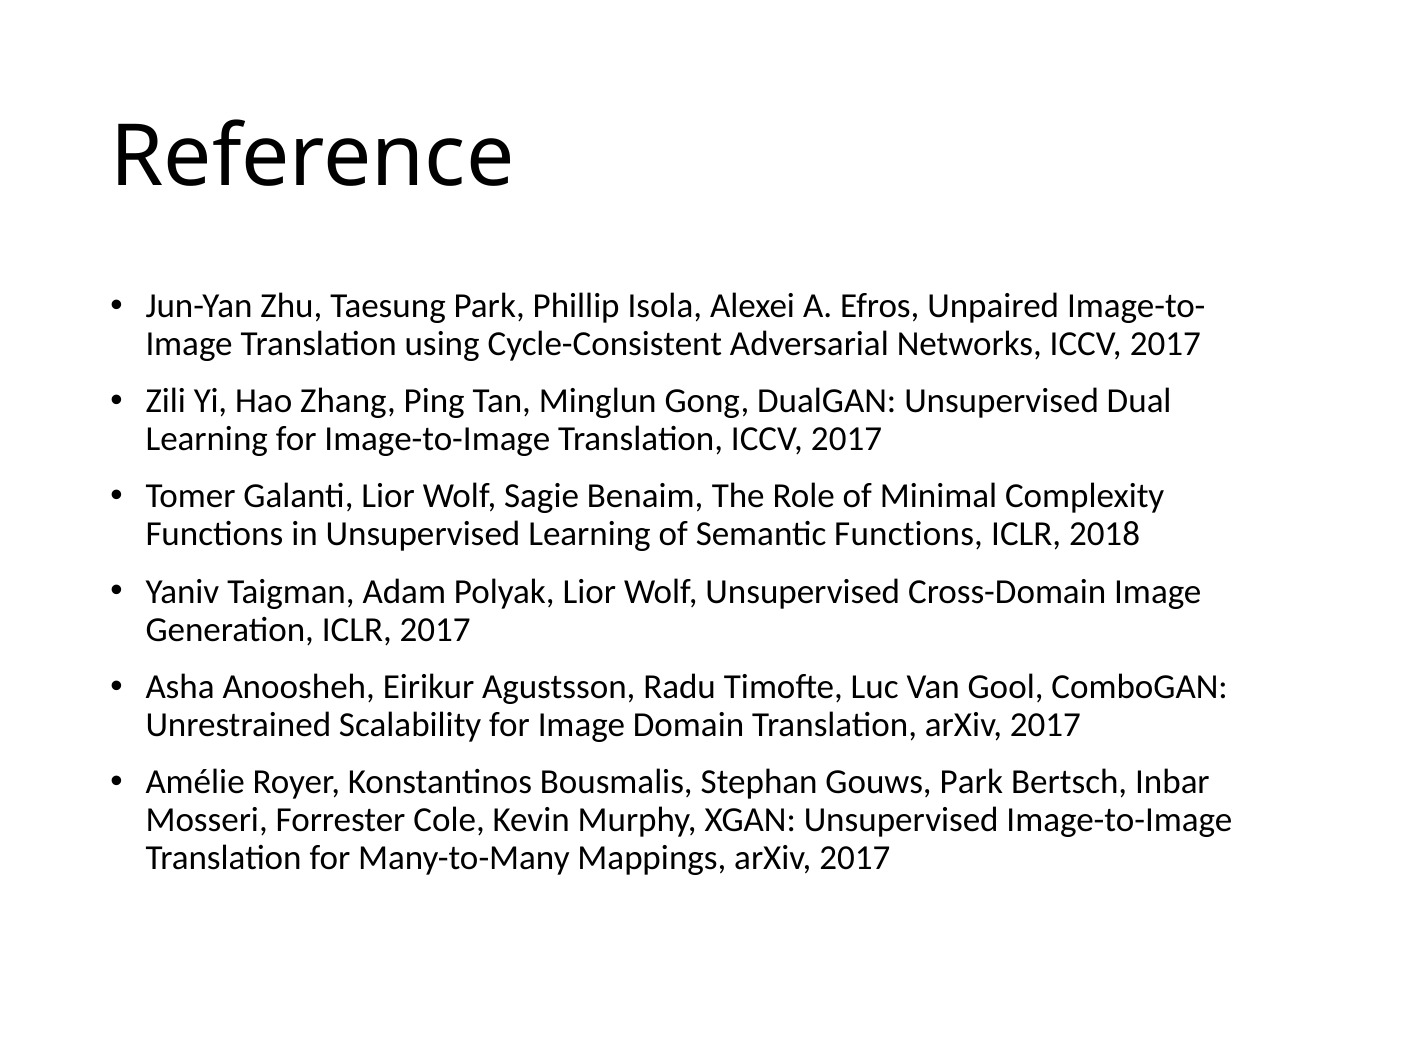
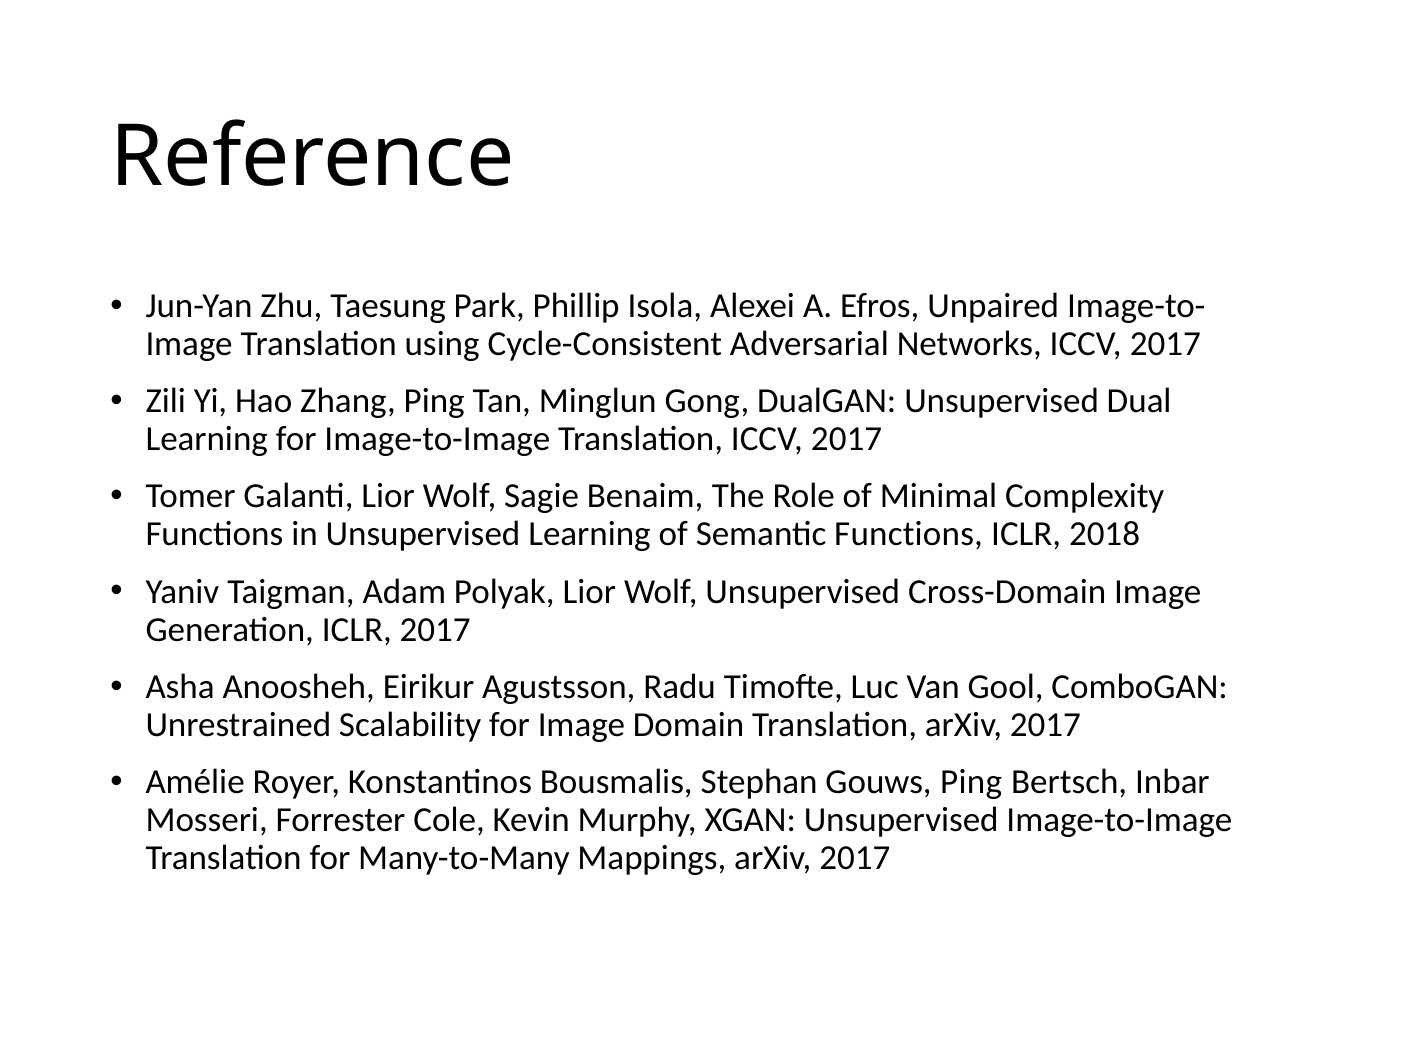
Gouws Park: Park -> Ping
